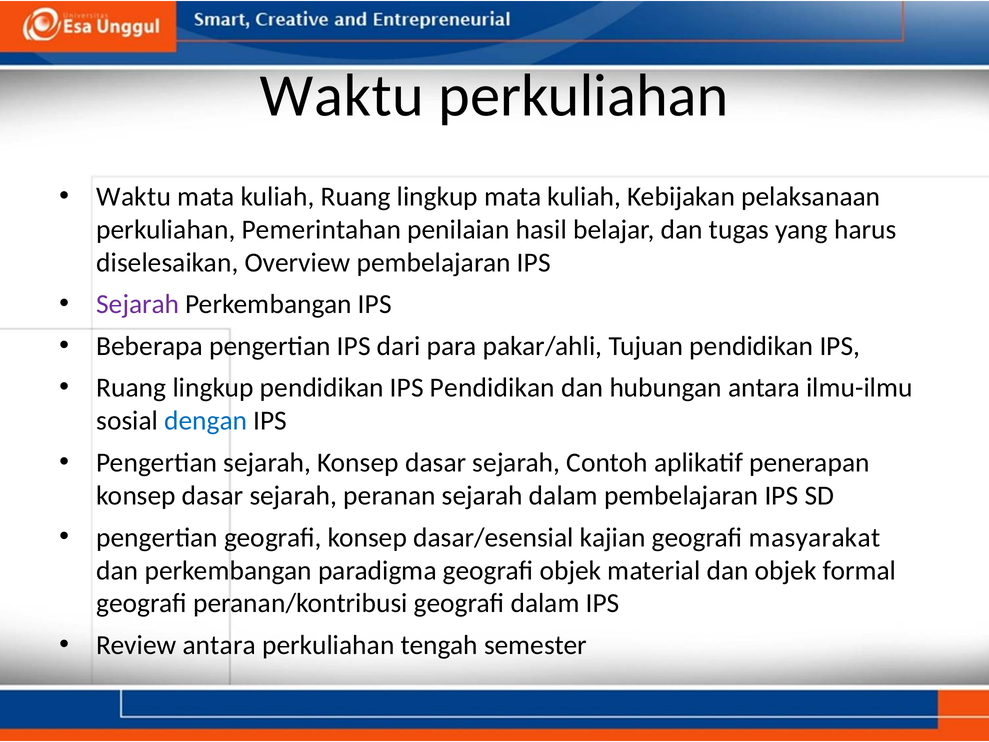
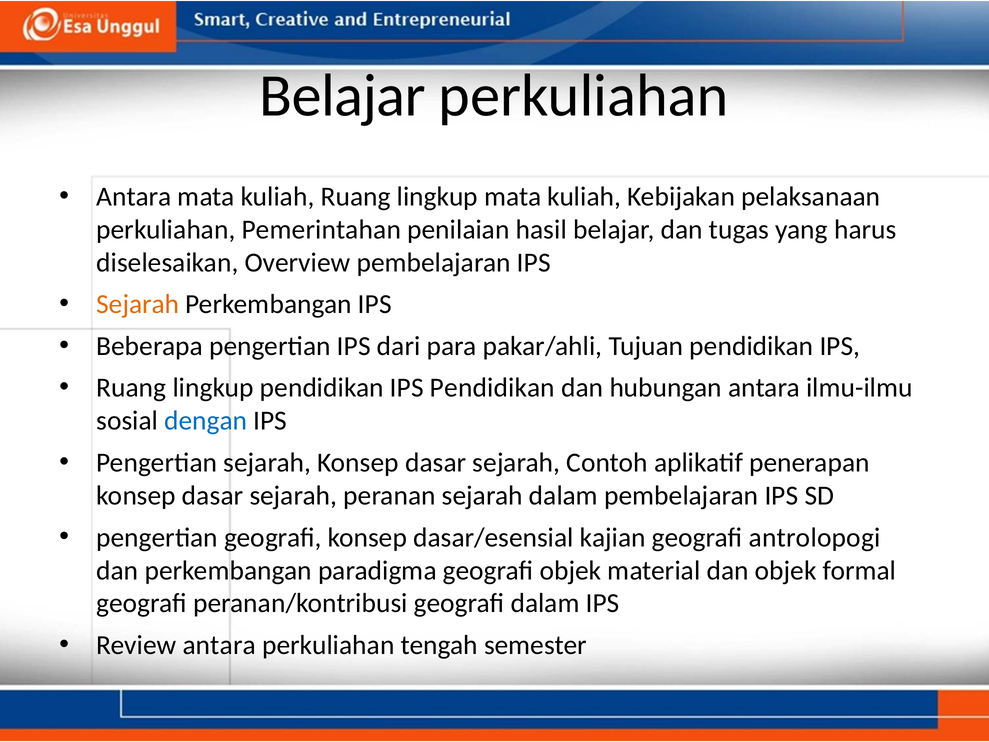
Waktu at (342, 96): Waktu -> Belajar
Waktu at (134, 196): Waktu -> Antara
Sejarah at (138, 304) colour: purple -> orange
masyarakat: masyarakat -> antrolopogi
